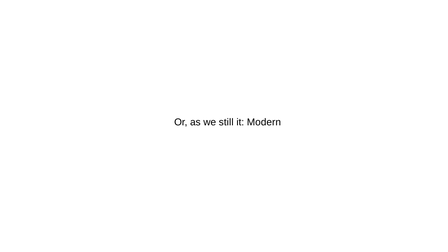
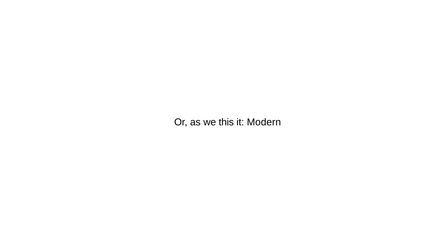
still: still -> this
